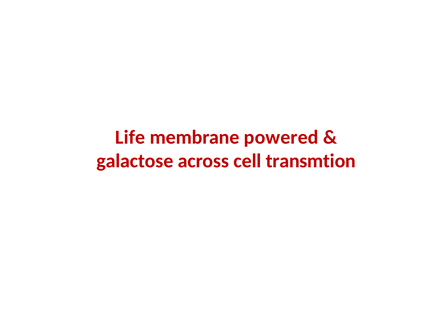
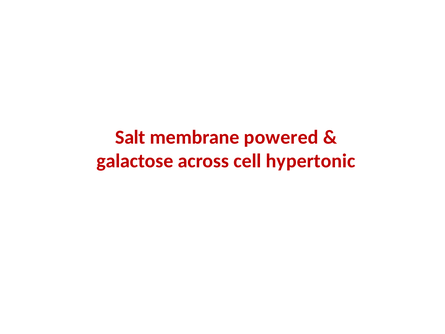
Life: Life -> Salt
transmtion: transmtion -> hypertonic
